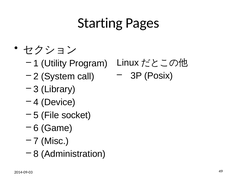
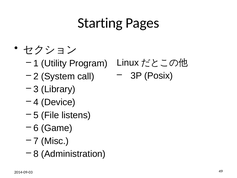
socket: socket -> listens
